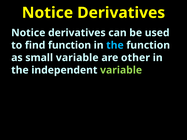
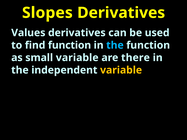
Notice at (47, 13): Notice -> Slopes
Notice at (28, 33): Notice -> Values
other: other -> there
variable at (121, 70) colour: light green -> yellow
